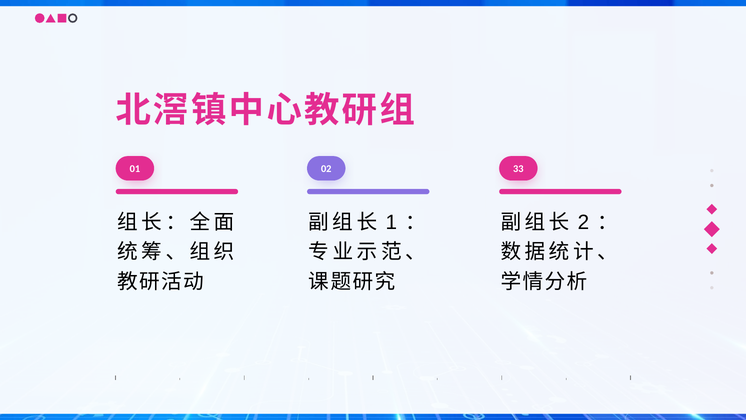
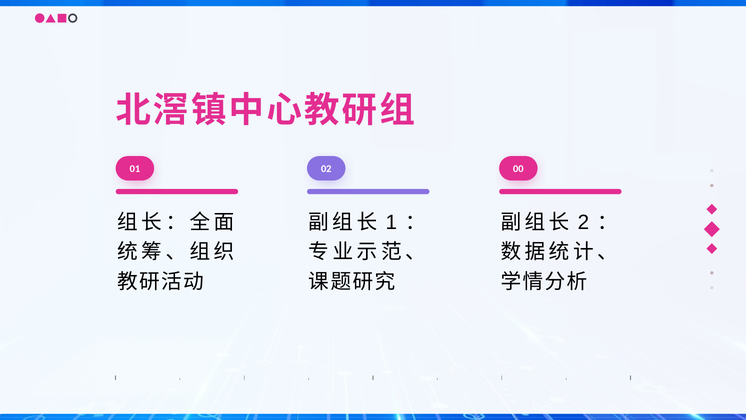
33: 33 -> 00
